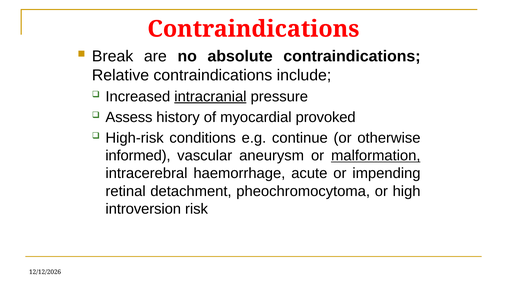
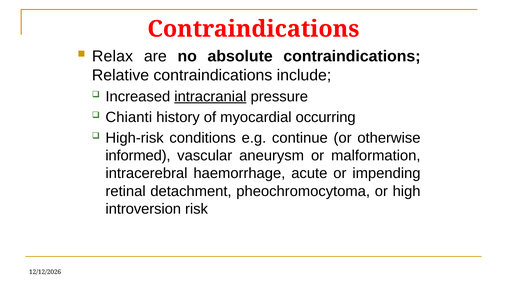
Break: Break -> Relax
Assess: Assess -> Chianti
provoked: provoked -> occurring
malformation underline: present -> none
